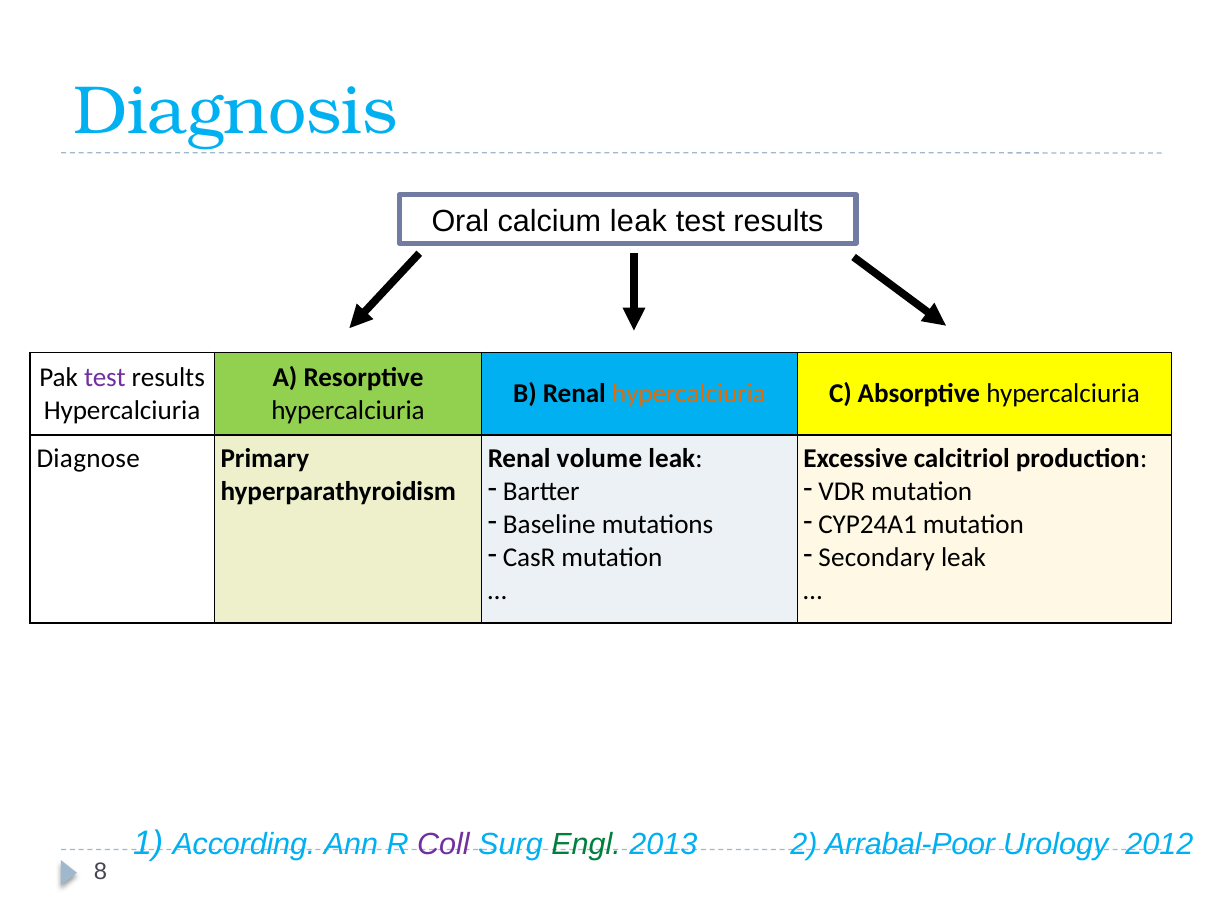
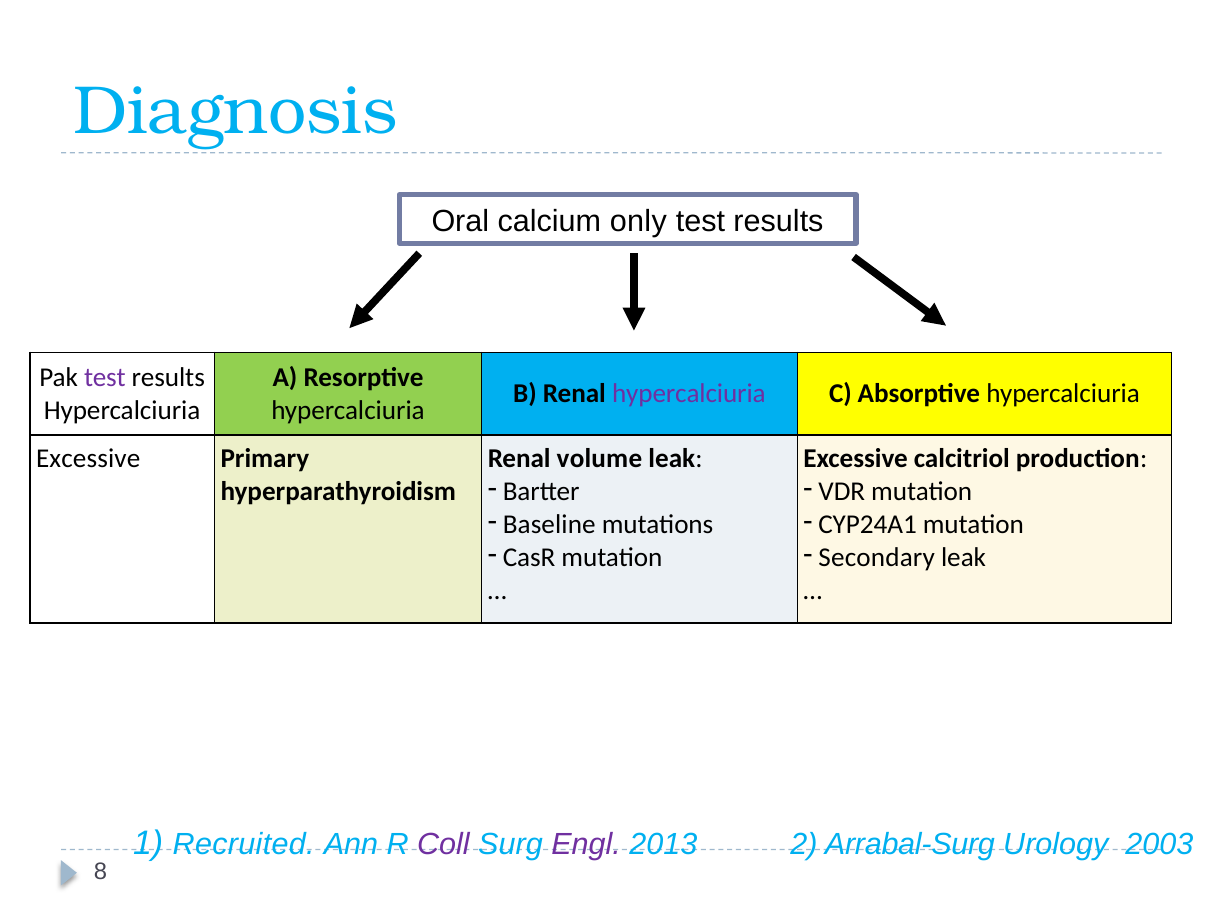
calcium leak: leak -> only
hypercalciuria at (689, 394) colour: orange -> purple
Diagnose at (88, 458): Diagnose -> Excessive
According: According -> Recruited
Engl colour: green -> purple
Arrabal-Poor: Arrabal-Poor -> Arrabal-Surg
2012: 2012 -> 2003
